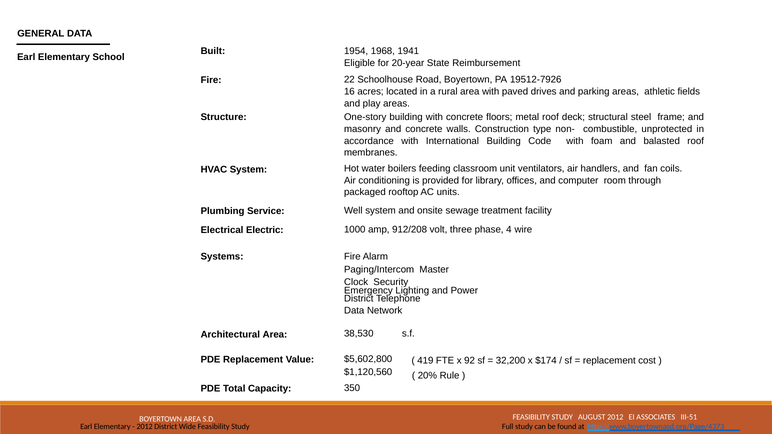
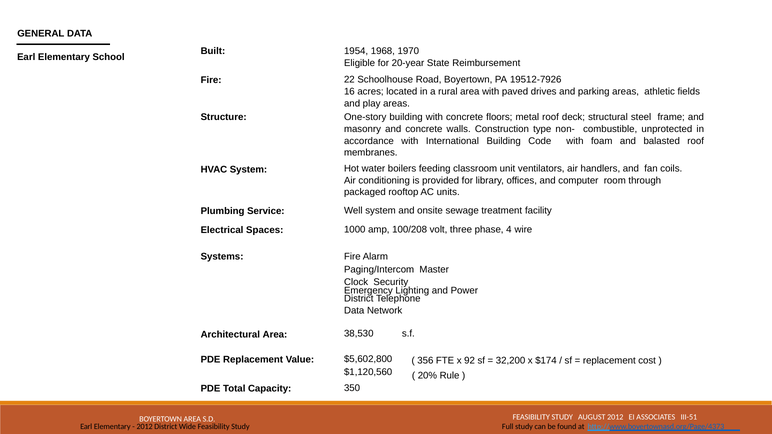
1941: 1941 -> 1970
912/208: 912/208 -> 100/208
Electric: Electric -> Spaces
419: 419 -> 356
